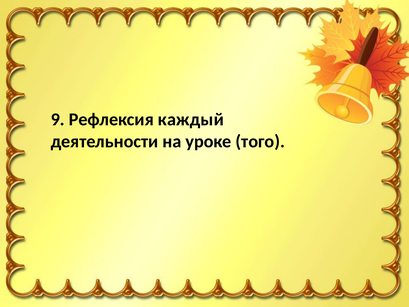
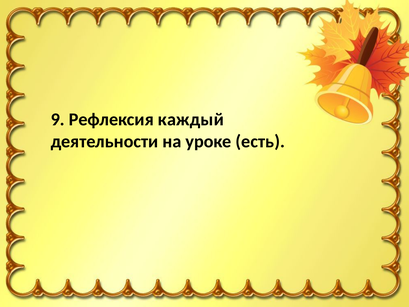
того: того -> есть
